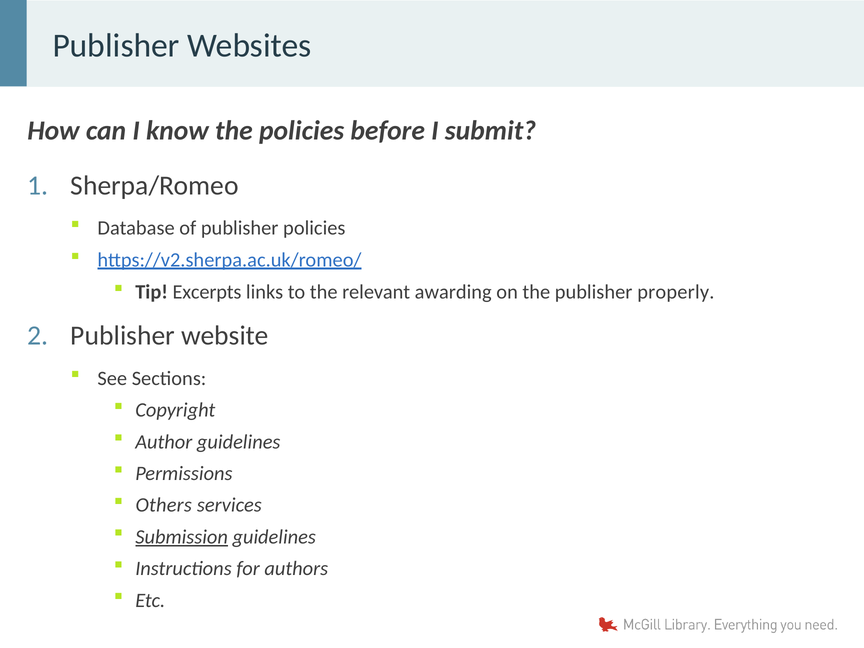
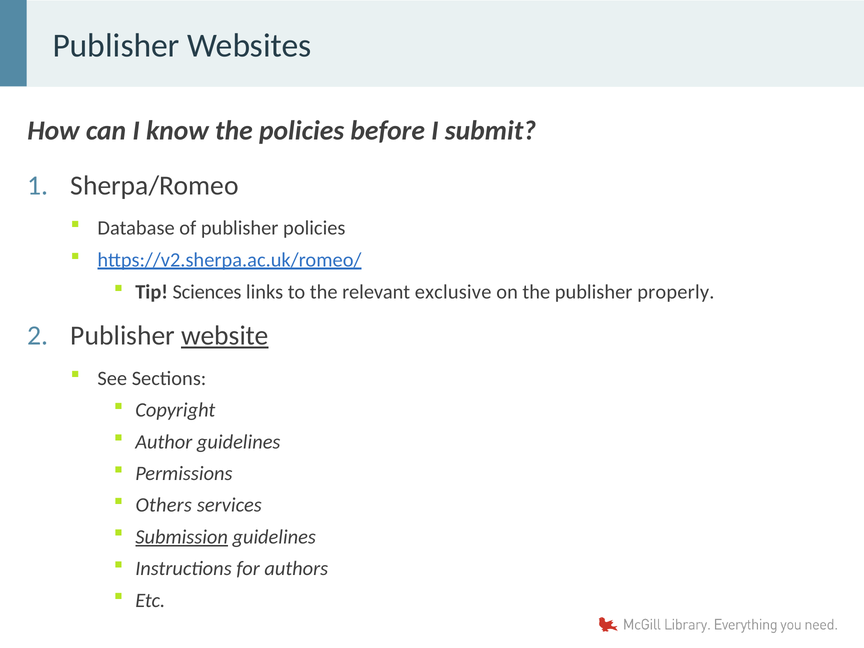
Excerpts: Excerpts -> Sciences
awarding: awarding -> exclusive
website underline: none -> present
